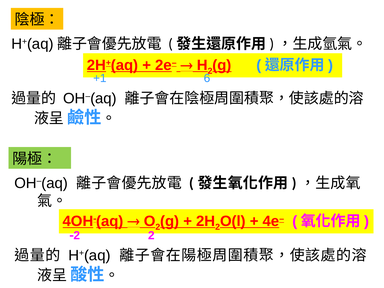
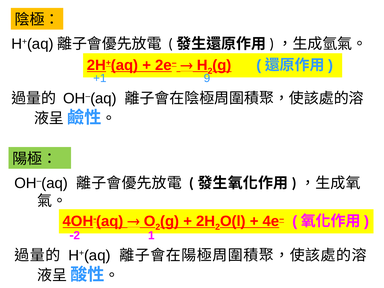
6: 6 -> 9
2 at (151, 235): 2 -> 1
